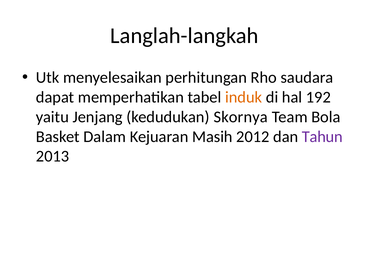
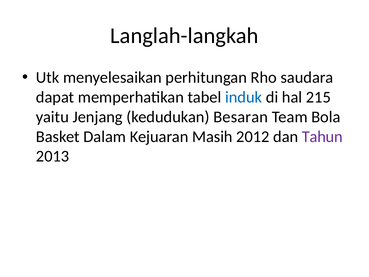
induk colour: orange -> blue
192: 192 -> 215
Skornya: Skornya -> Besaran
